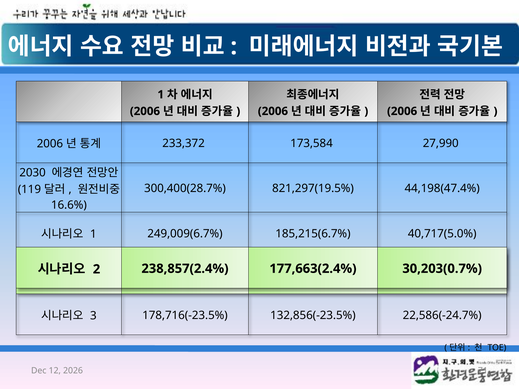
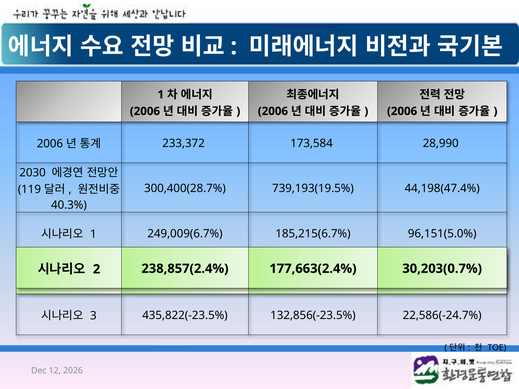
27,990: 27,990 -> 28,990
821,297(19.5%: 821,297(19.5% -> 739,193(19.5%
16.6%: 16.6% -> 40.3%
40,717(5.0%: 40,717(5.0% -> 96,151(5.0%
178,716(-23.5%: 178,716(-23.5% -> 435,822(-23.5%
